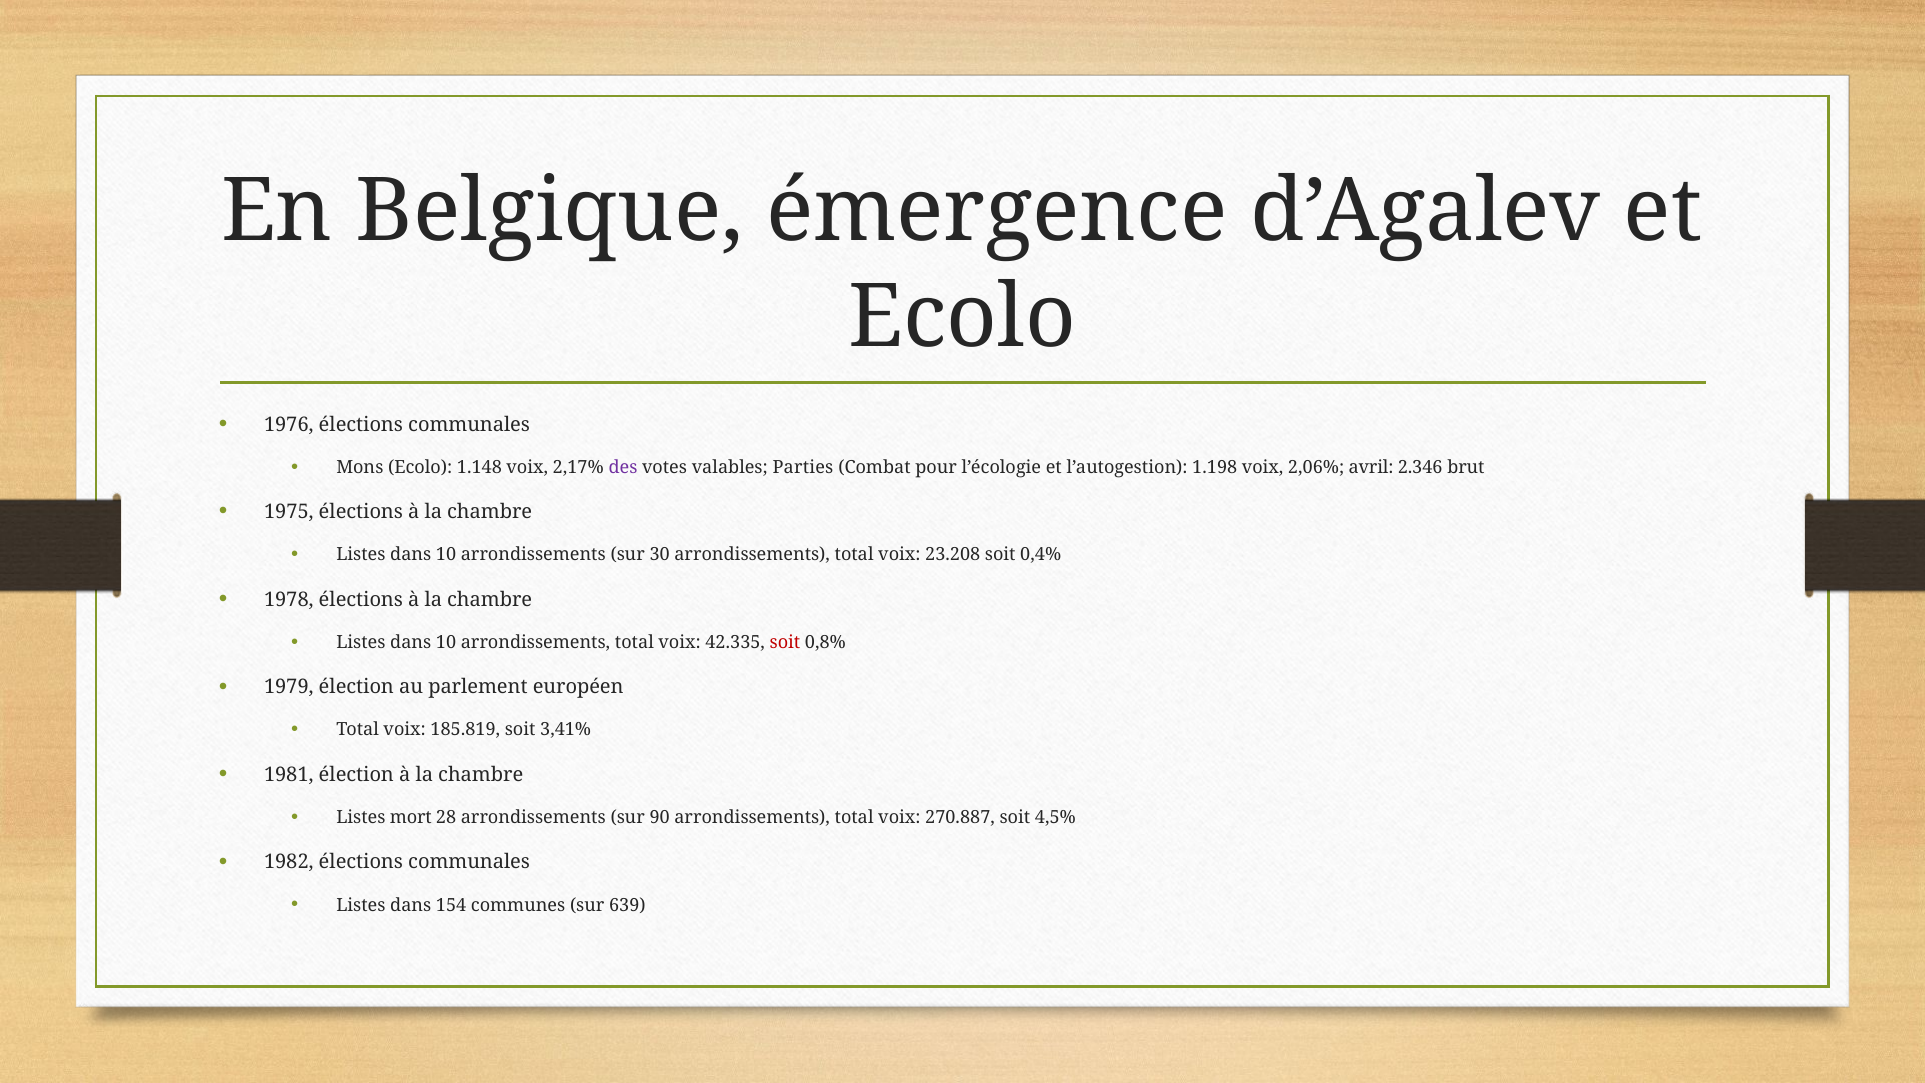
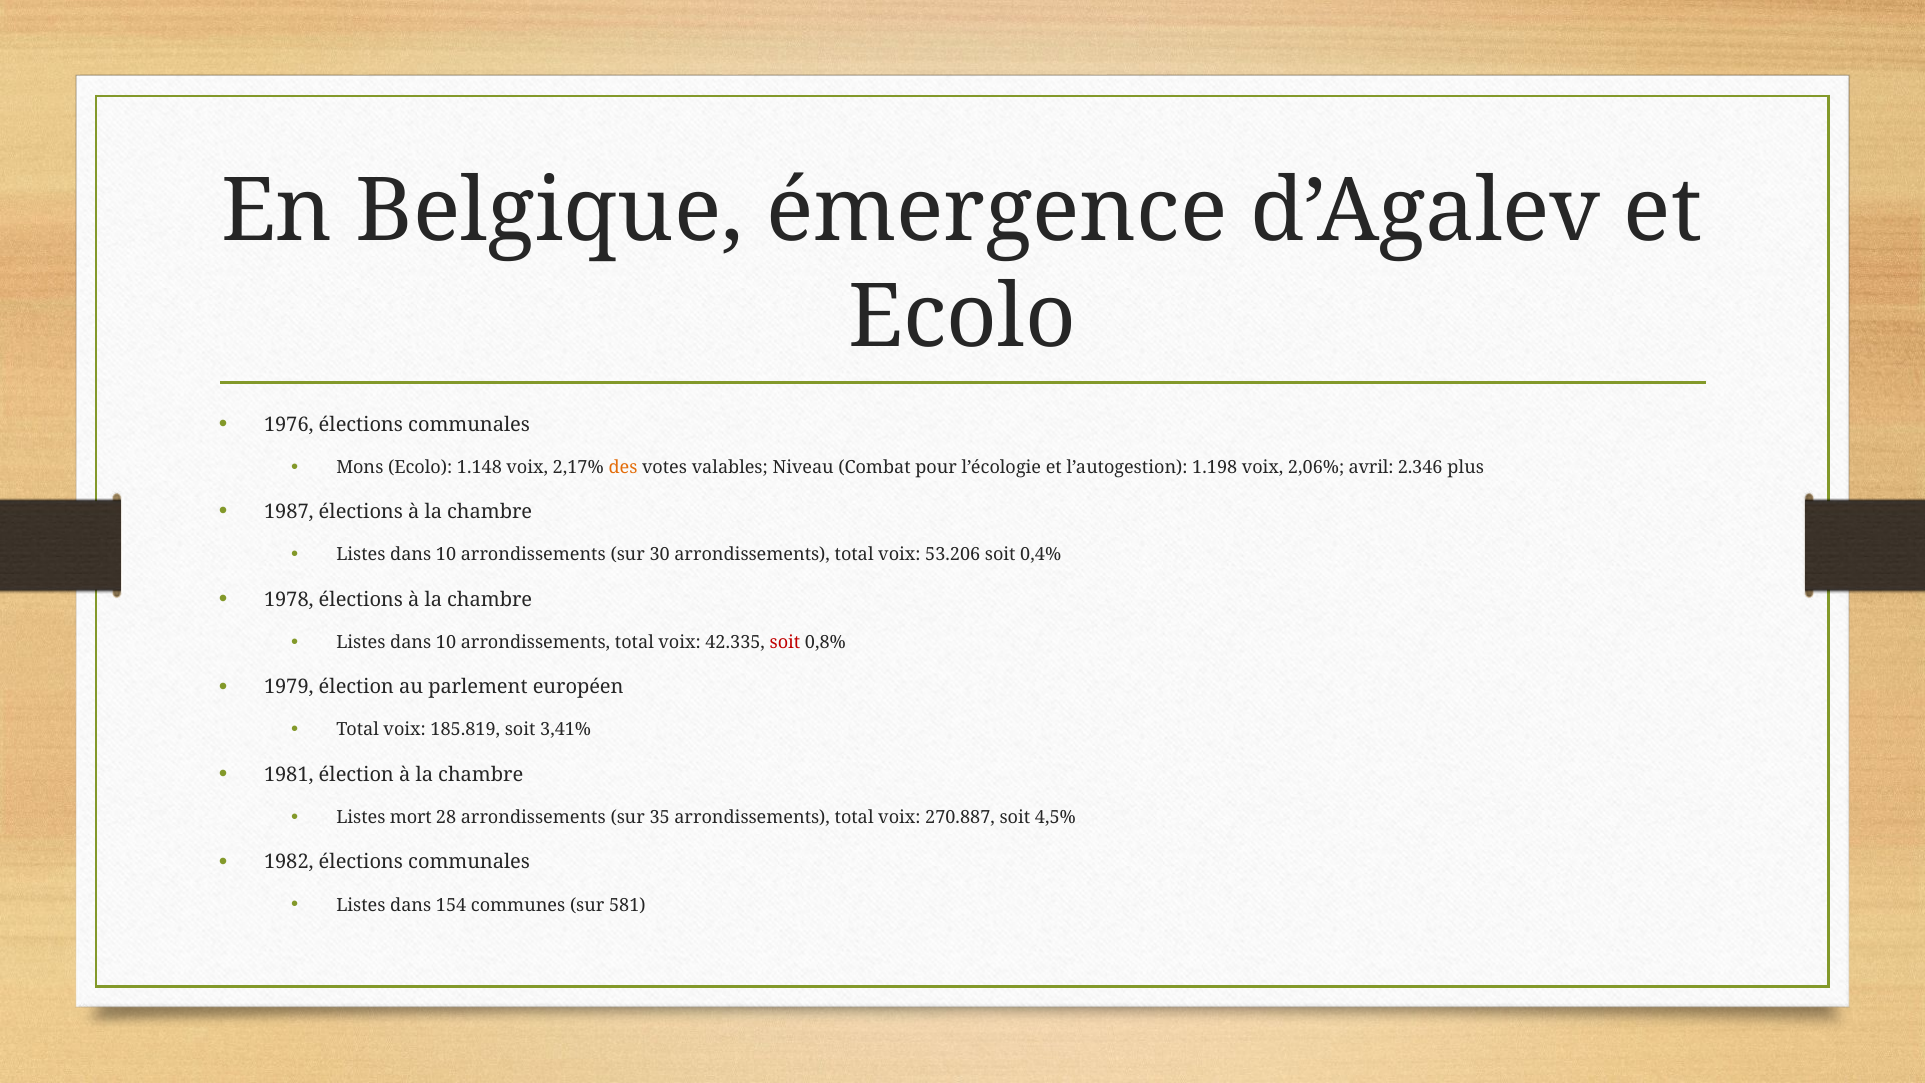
des colour: purple -> orange
Parties: Parties -> Niveau
brut: brut -> plus
1975: 1975 -> 1987
23.208: 23.208 -> 53.206
90: 90 -> 35
639: 639 -> 581
